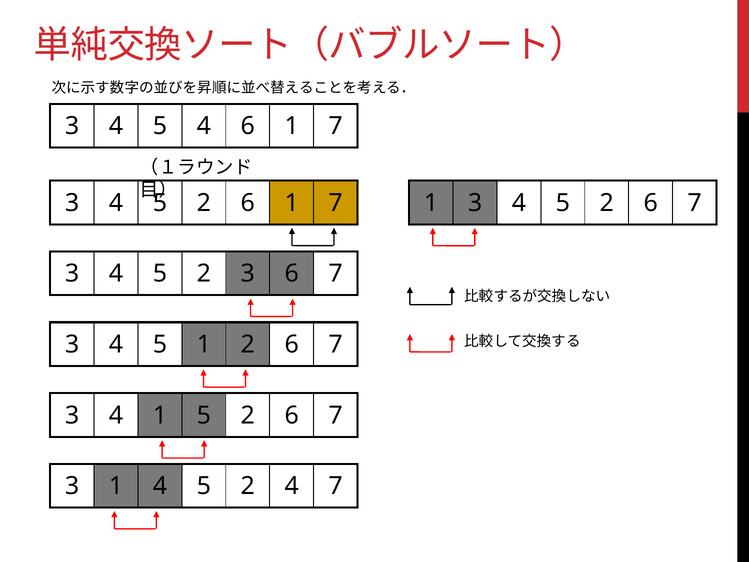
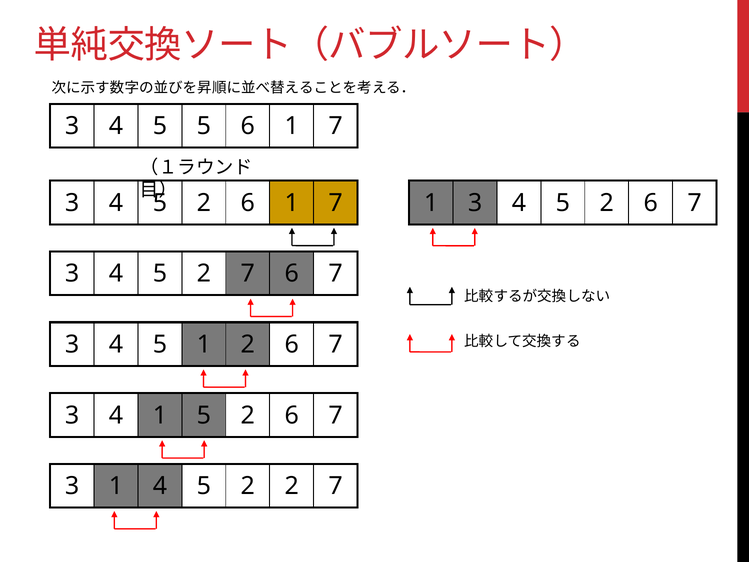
5 4: 4 -> 5
5 2 3: 3 -> 7
2 4: 4 -> 2
